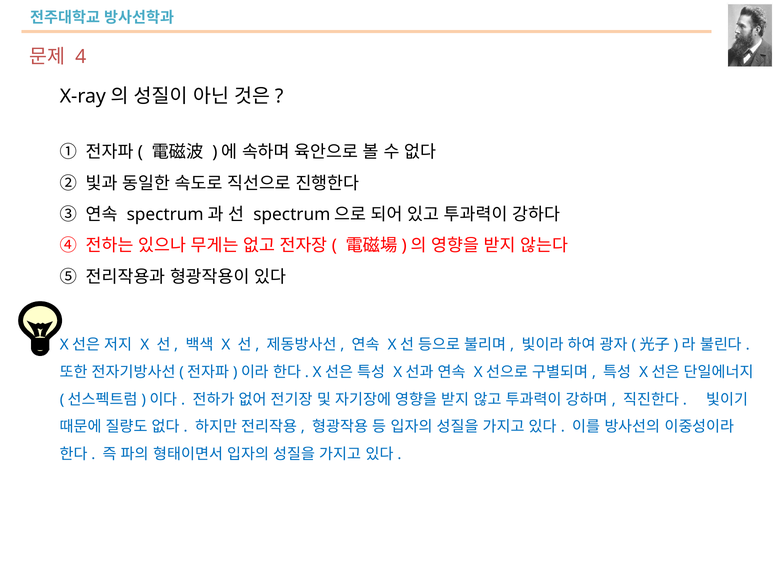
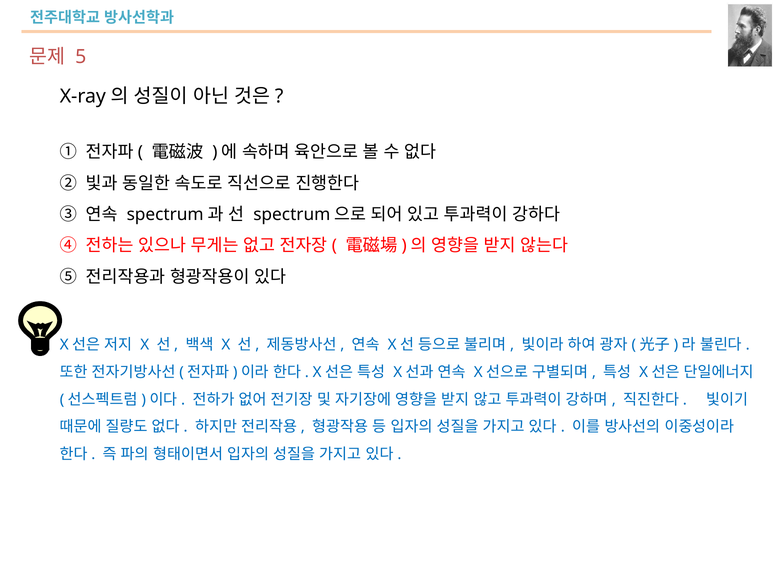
4: 4 -> 5
